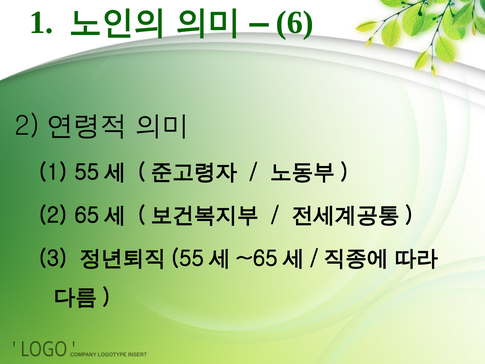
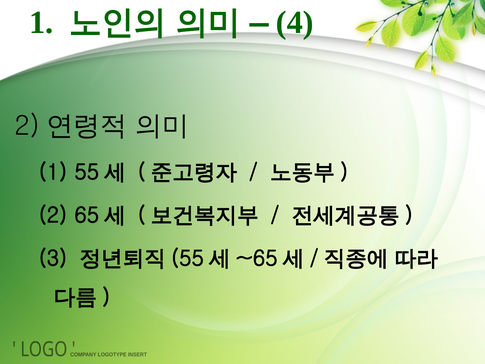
6: 6 -> 4
